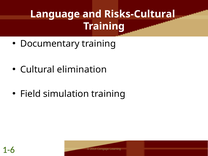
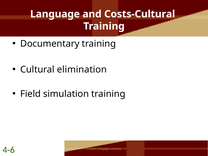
Risks-Cultural: Risks-Cultural -> Costs-Cultural
1-6: 1-6 -> 4-6
